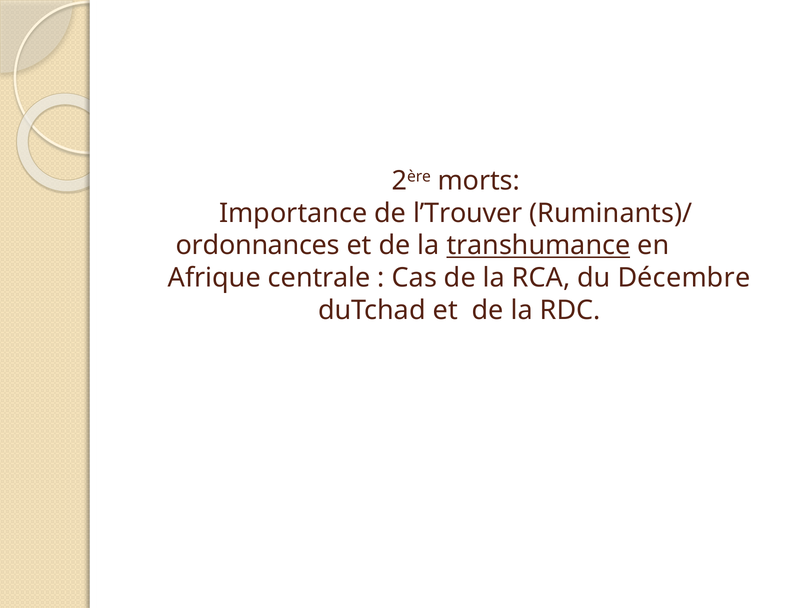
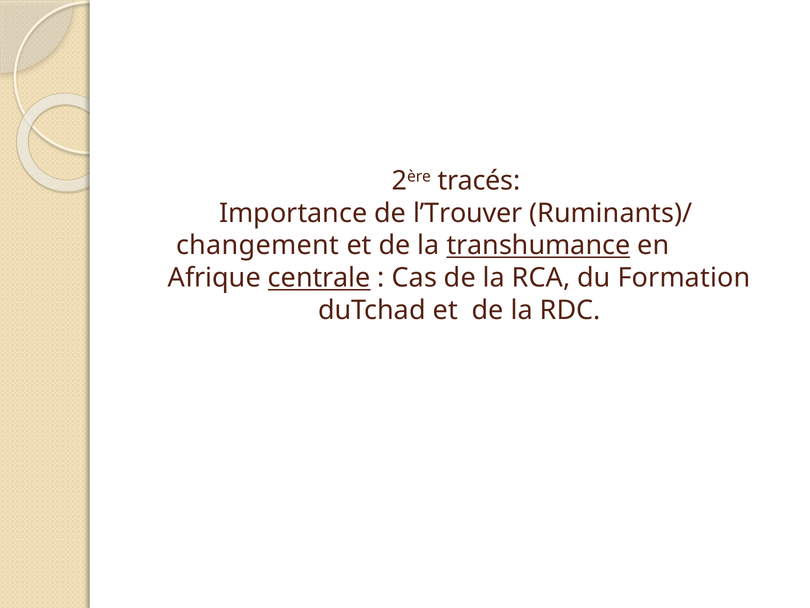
morts: morts -> tracés
ordonnances: ordonnances -> changement
centrale underline: none -> present
Décembre: Décembre -> Formation
